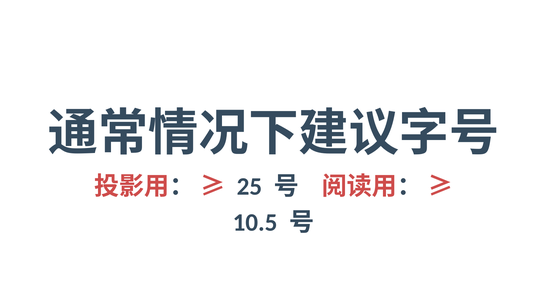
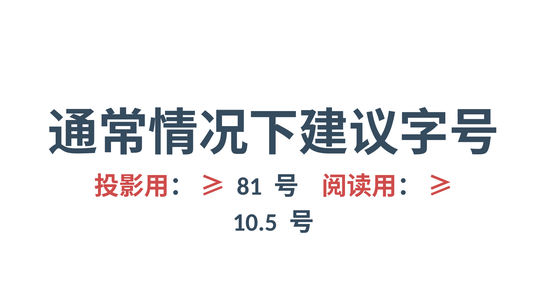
25: 25 -> 81
